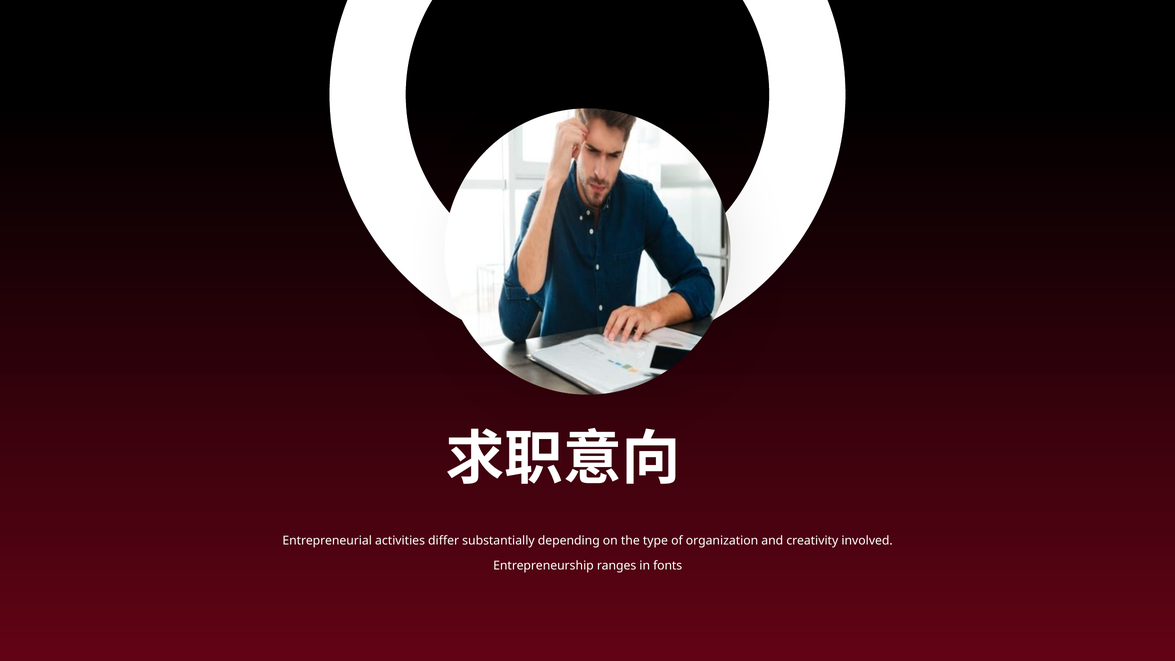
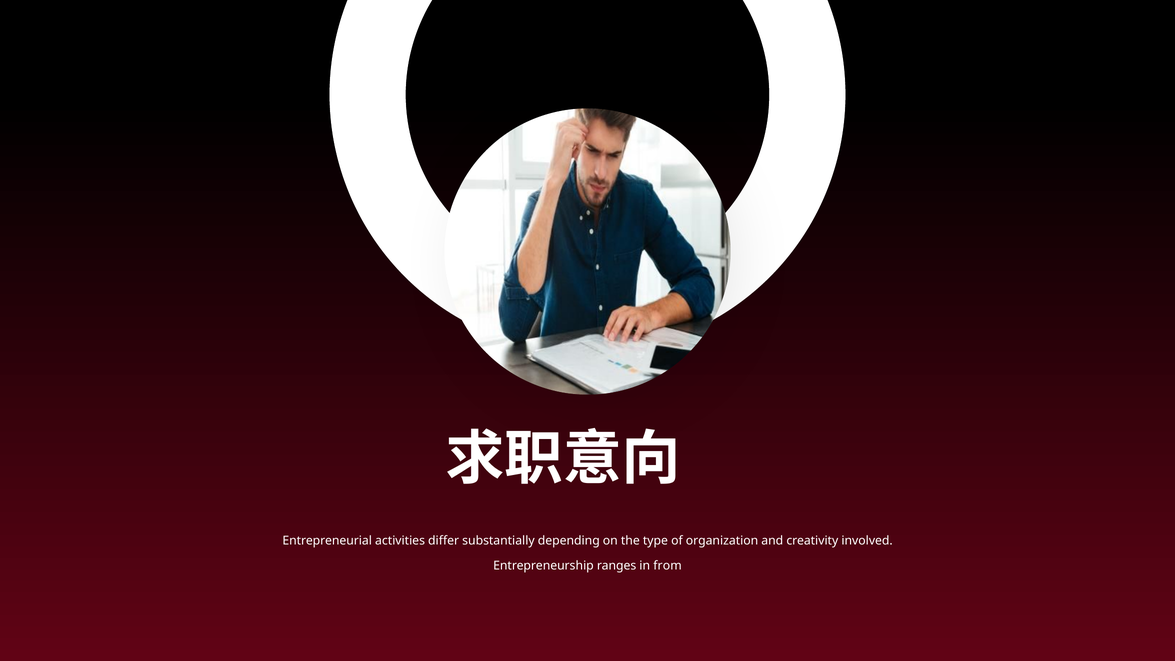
fonts: fonts -> from
